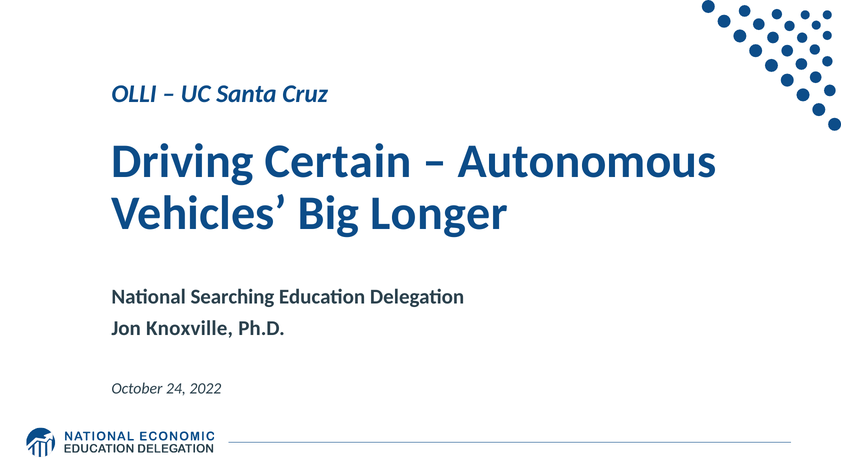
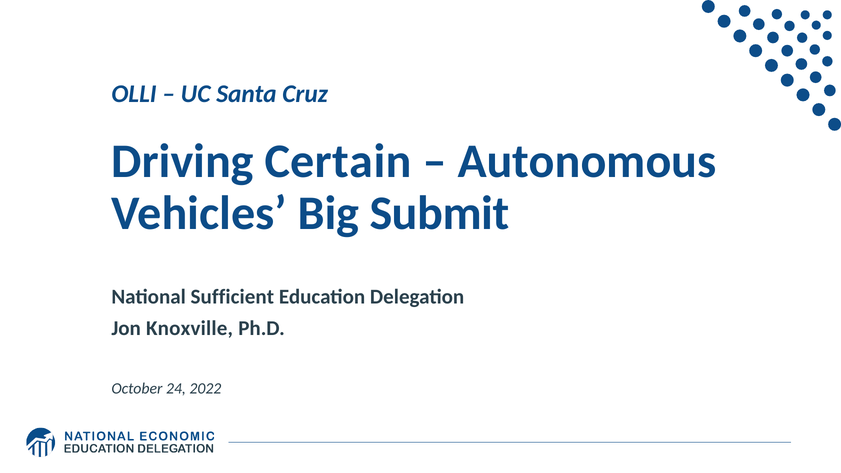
Longer: Longer -> Submit
Searching: Searching -> Sufficient
